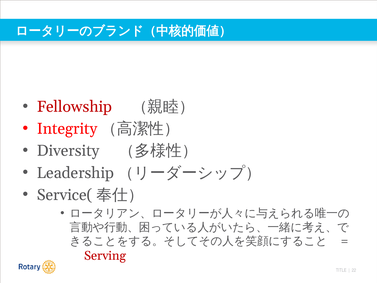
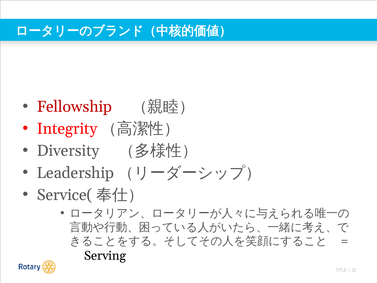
Serving colour: red -> black
